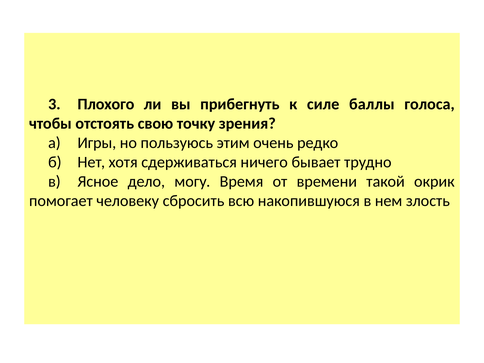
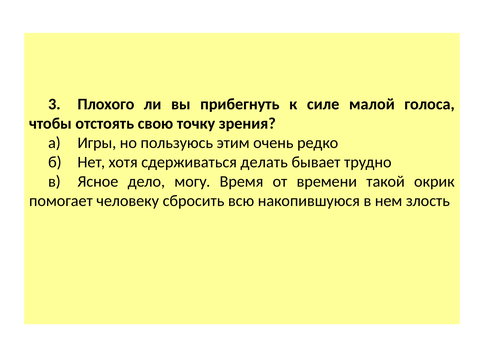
баллы: баллы -> малой
ничего: ничего -> делать
